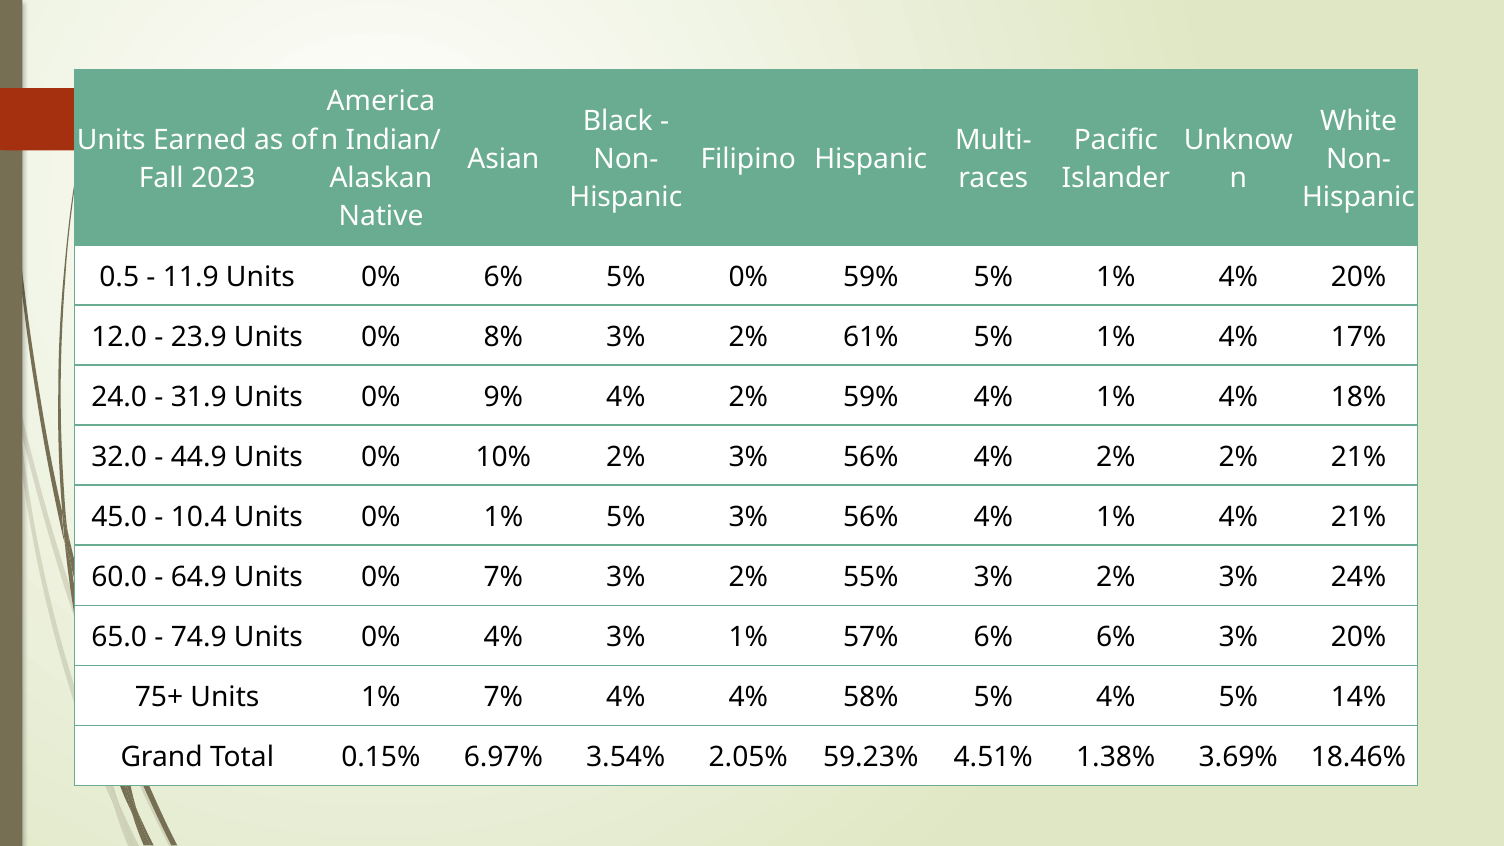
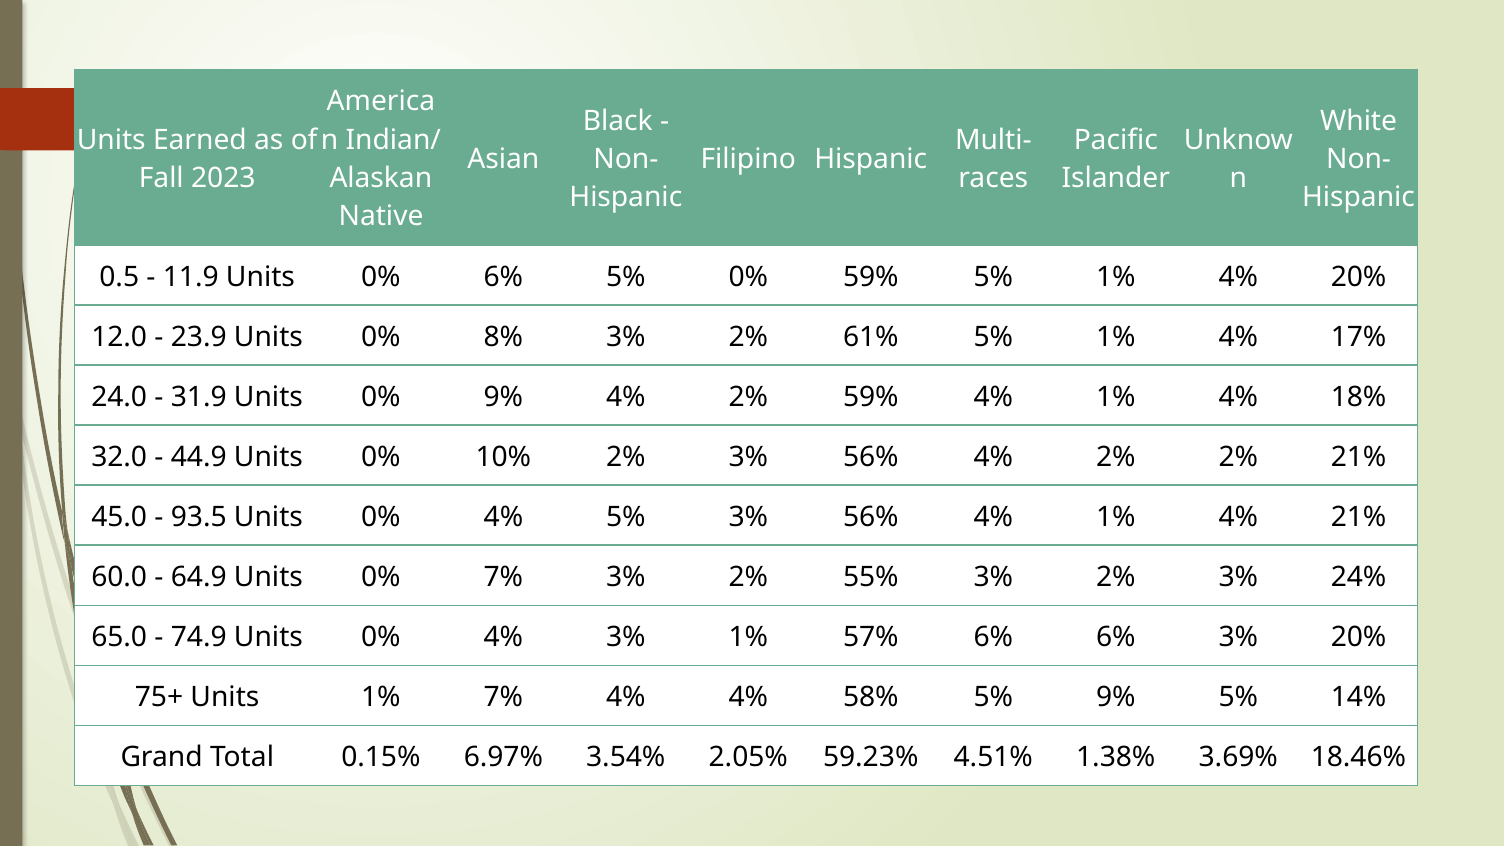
10.4: 10.4 -> 93.5
1% at (503, 517): 1% -> 4%
5% 4%: 4% -> 9%
